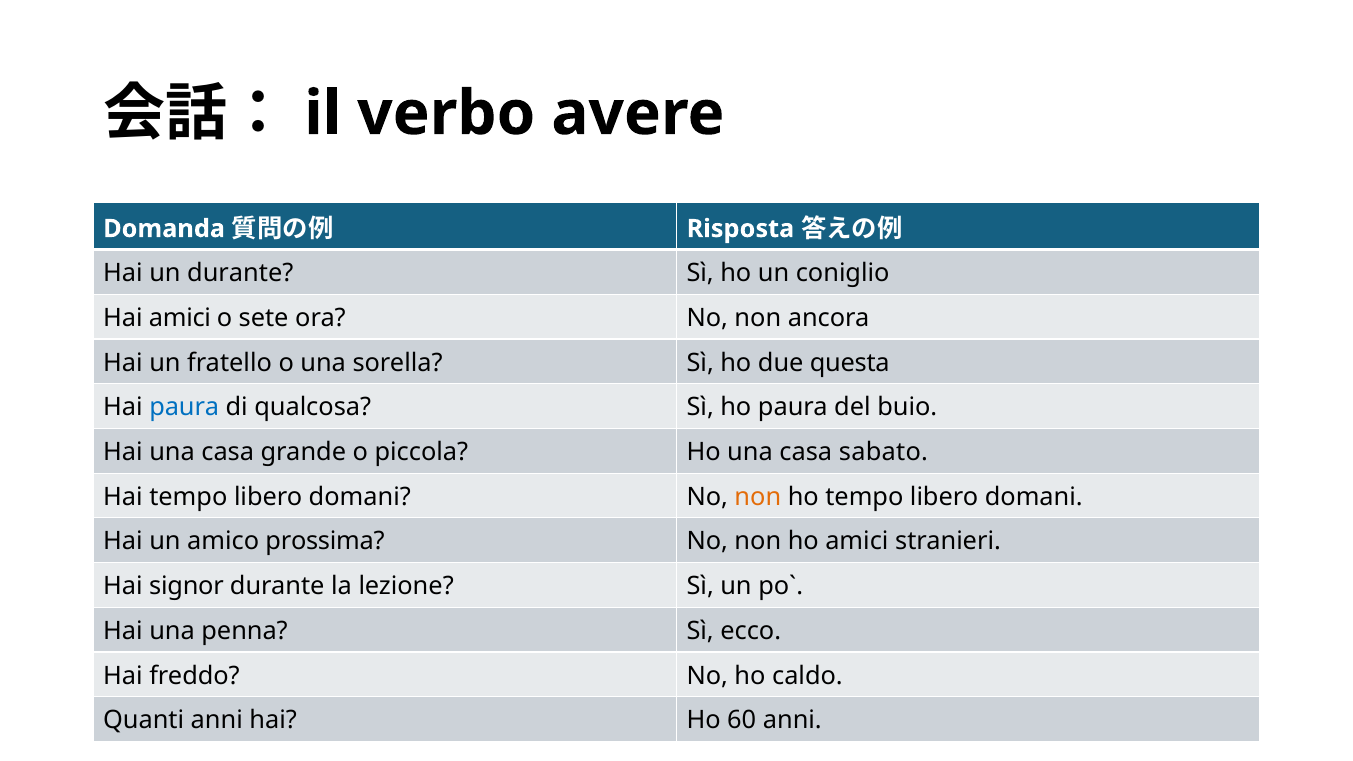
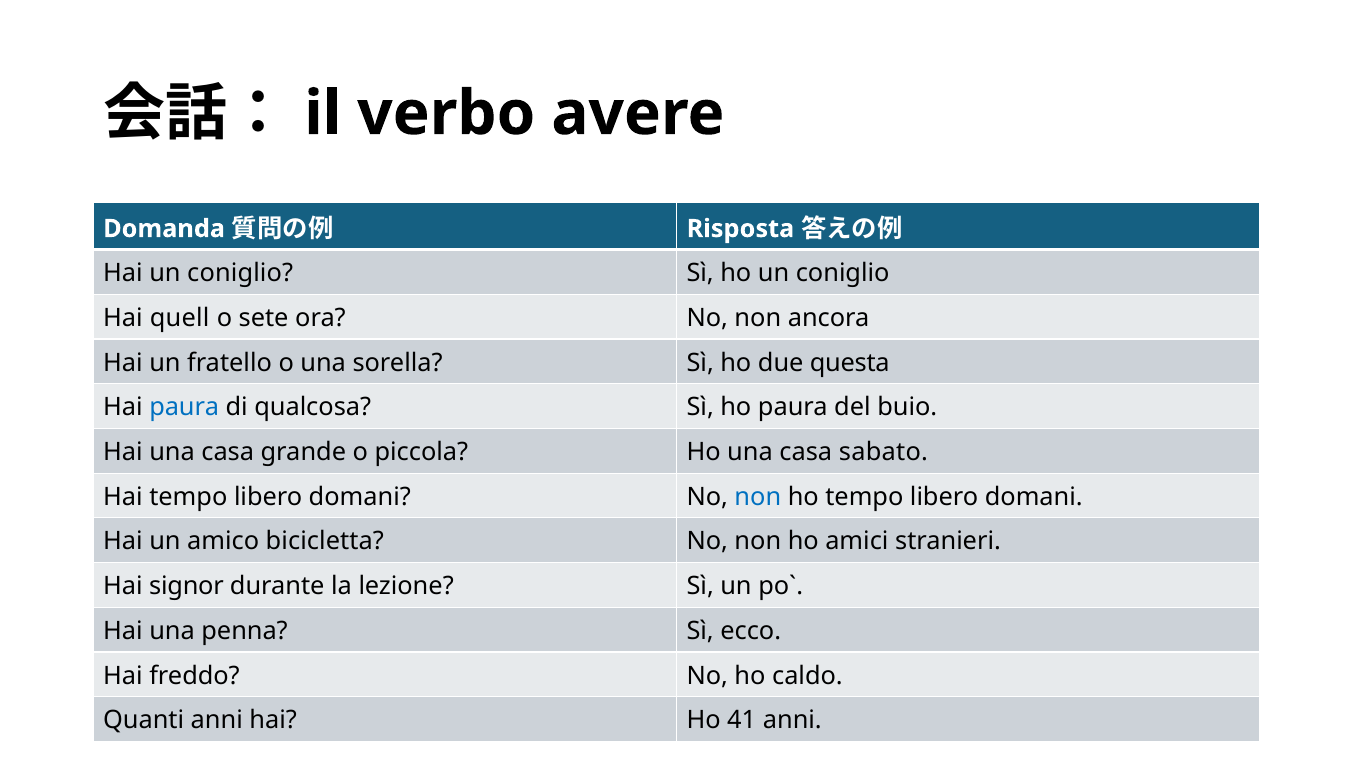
Hai un durante: durante -> coniglio
Hai amici: amici -> quell
non at (758, 497) colour: orange -> blue
prossima: prossima -> bicicletta
60: 60 -> 41
